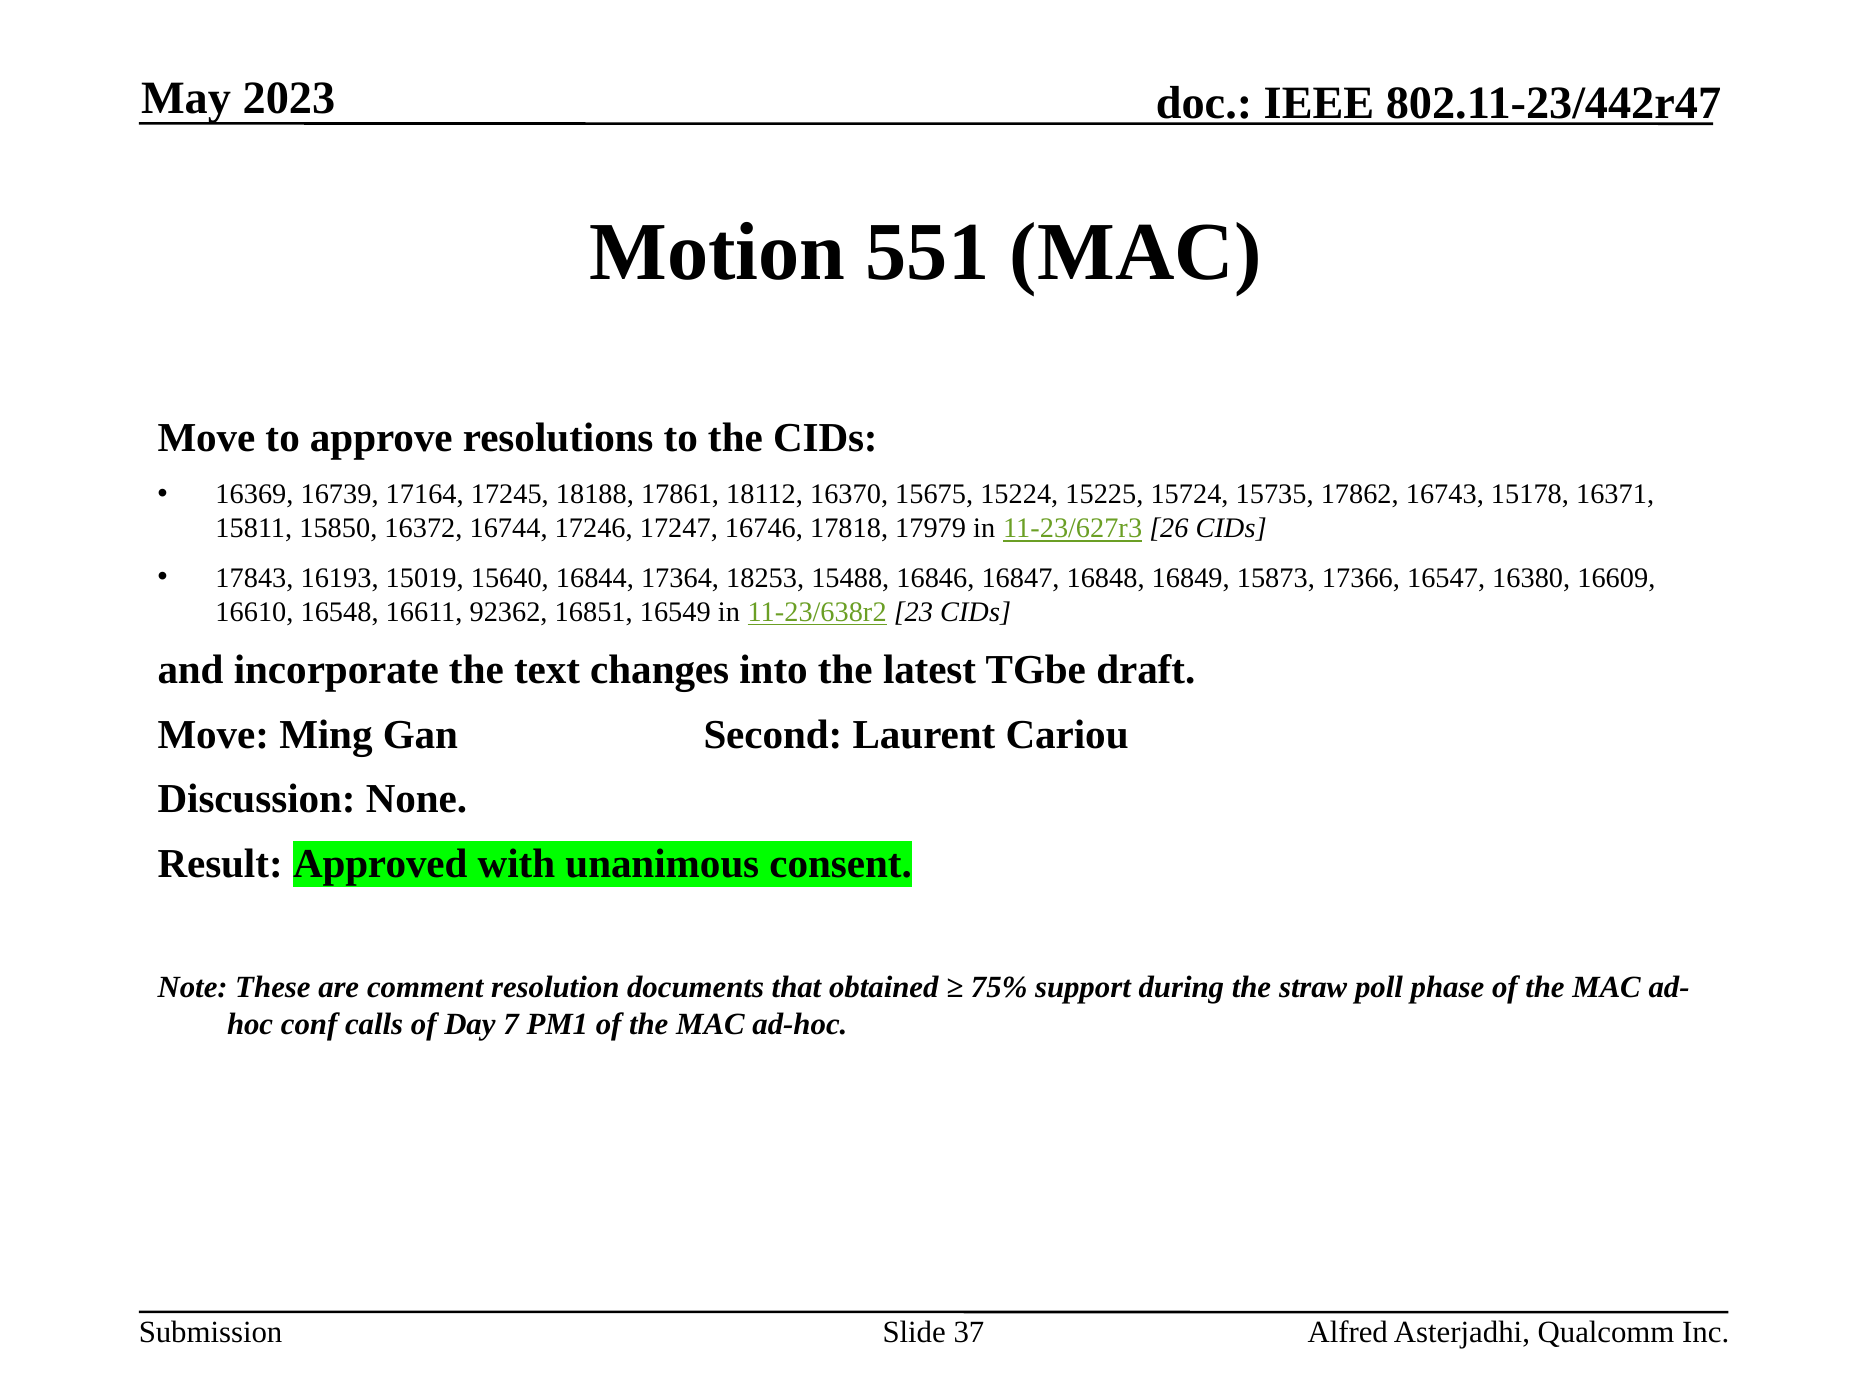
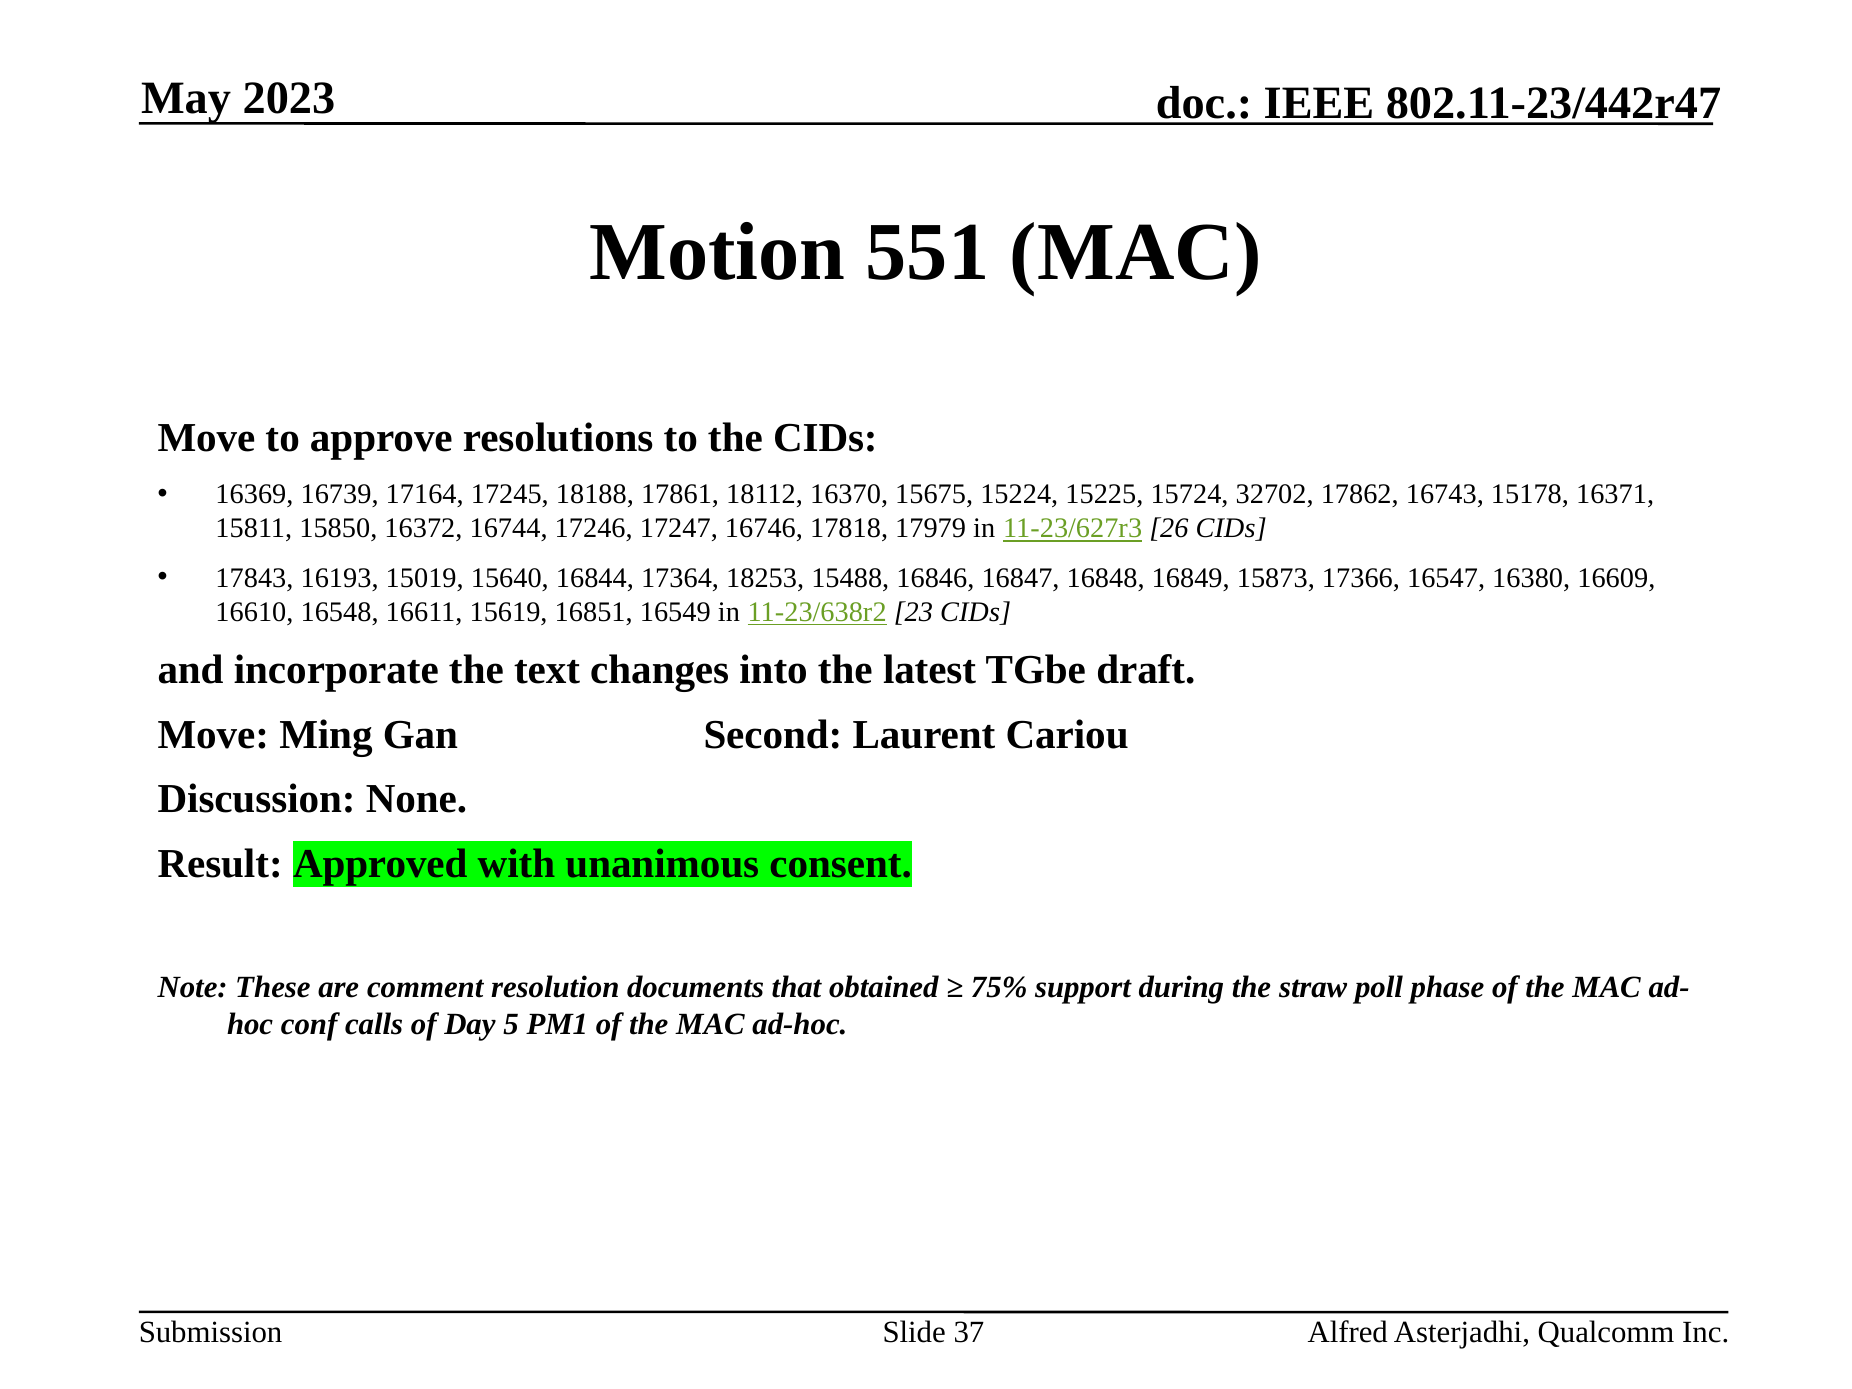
15735: 15735 -> 32702
92362: 92362 -> 15619
7: 7 -> 5
